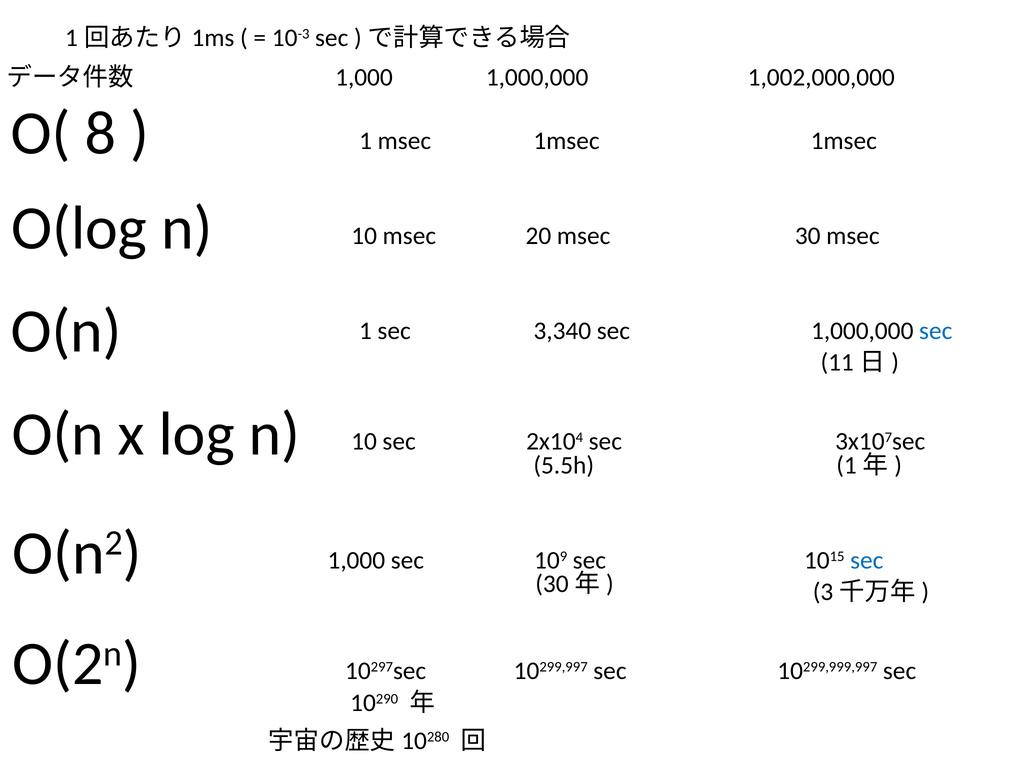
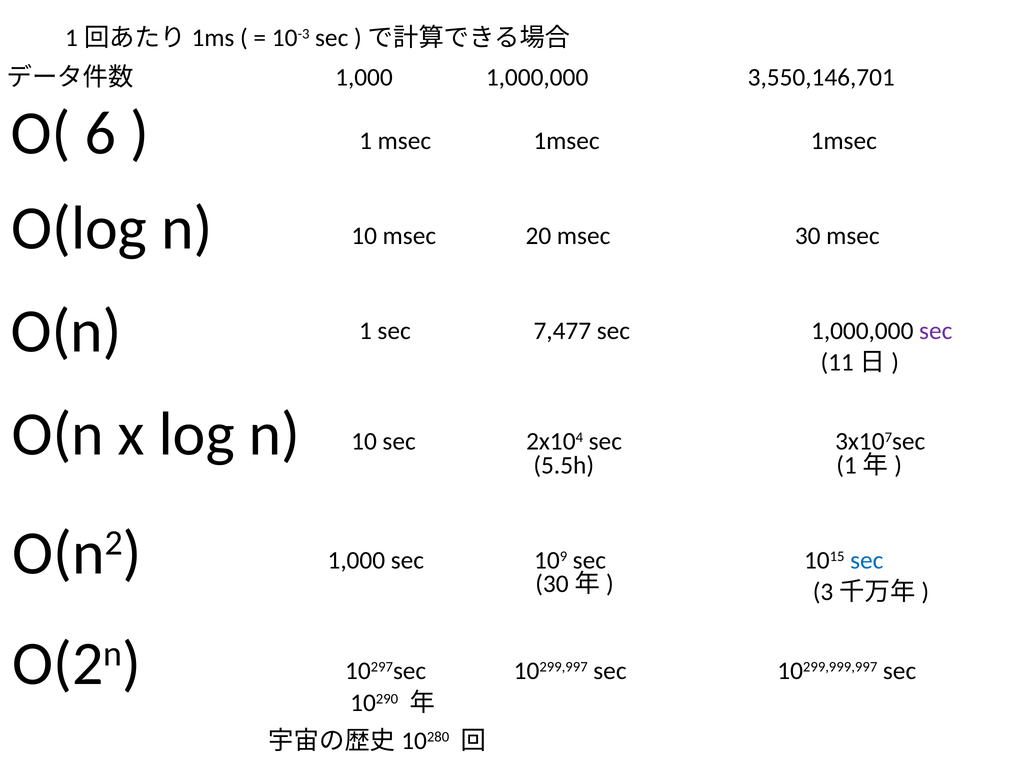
1,002,000,000: 1,002,000,000 -> 3,550,146,701
8: 8 -> 6
3,340: 3,340 -> 7,477
sec at (936, 331) colour: blue -> purple
